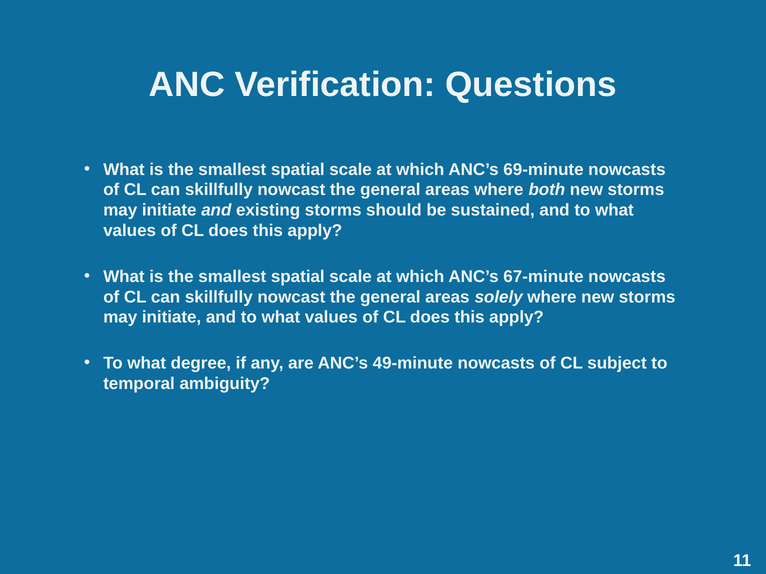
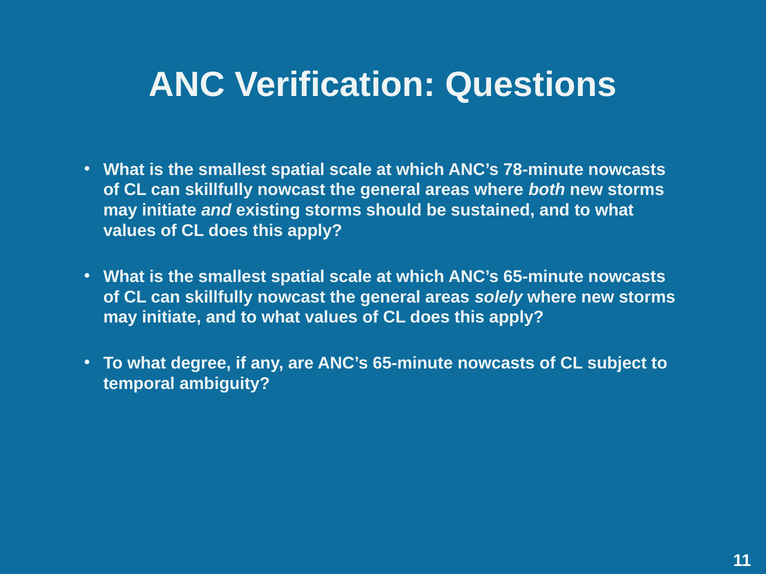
69-minute: 69-minute -> 78-minute
which ANC’s 67-minute: 67-minute -> 65-minute
are ANC’s 49-minute: 49-minute -> 65-minute
